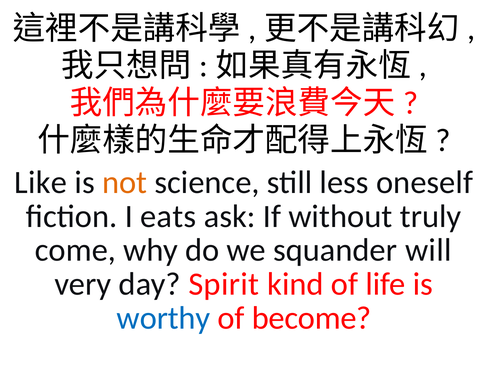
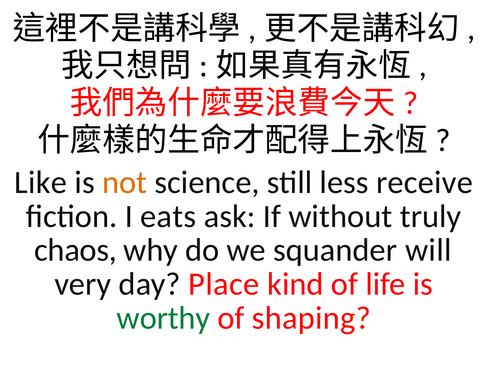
oneself: oneself -> receive
come: come -> chaos
Spirit: Spirit -> Place
worthy colour: blue -> green
become: become -> shaping
